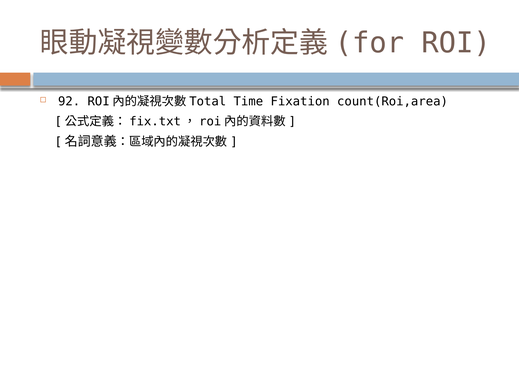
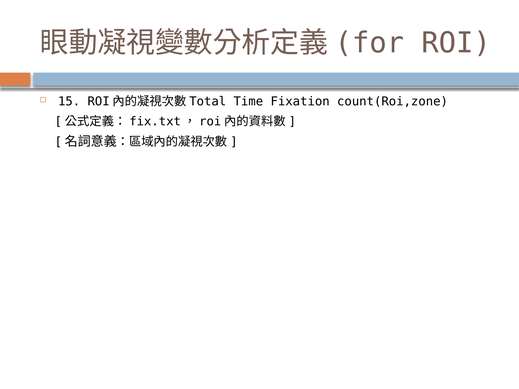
92: 92 -> 15
count(Roi,area: count(Roi,area -> count(Roi,zone
